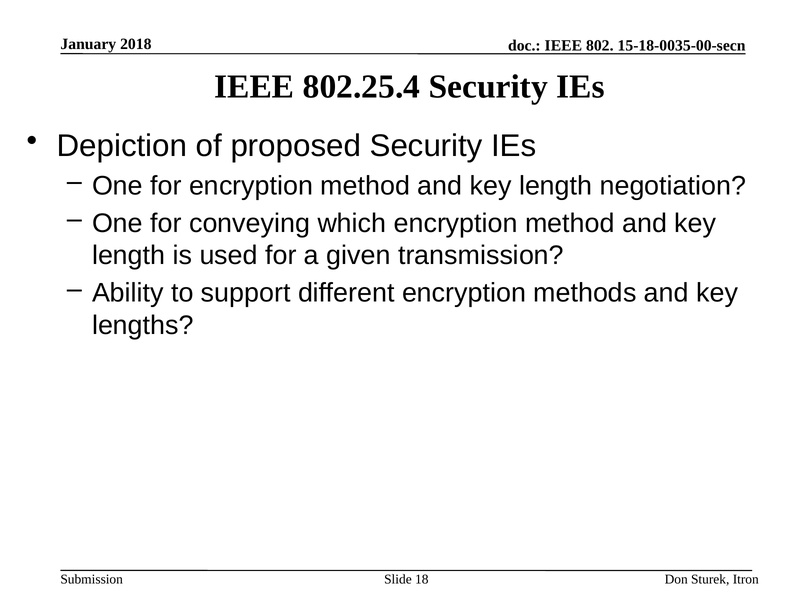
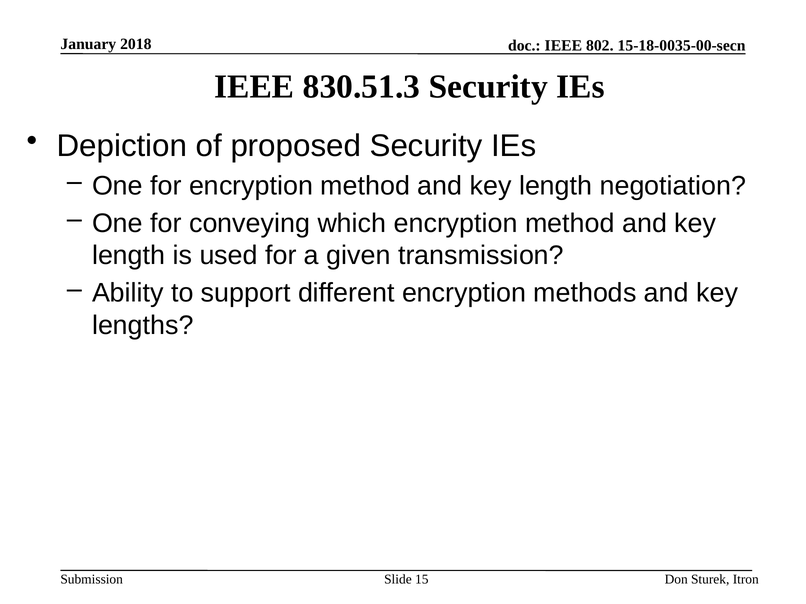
802.25.4: 802.25.4 -> 830.51.3
18: 18 -> 15
